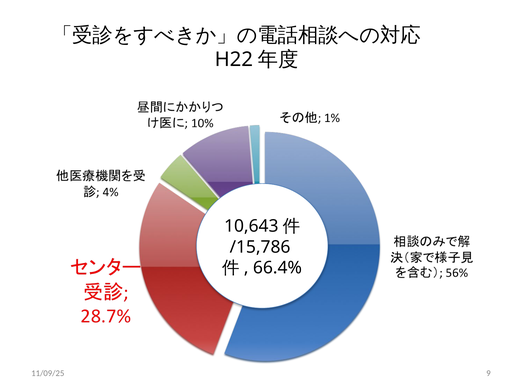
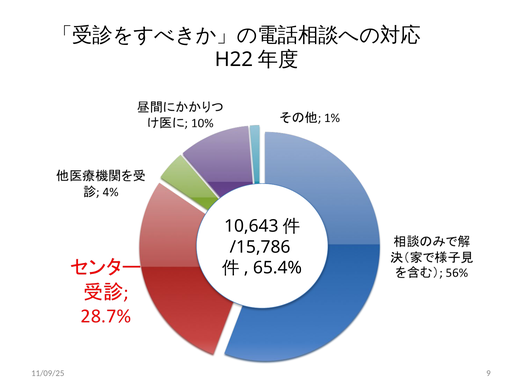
66.4%: 66.4% -> 65.4%
